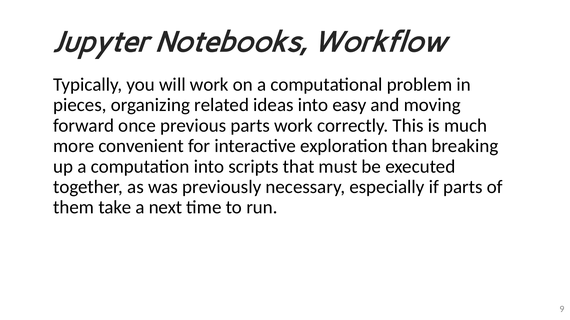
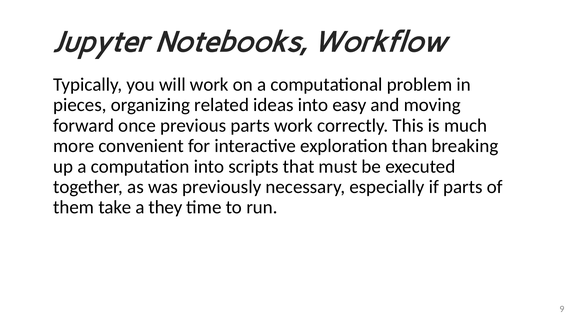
next: next -> they
